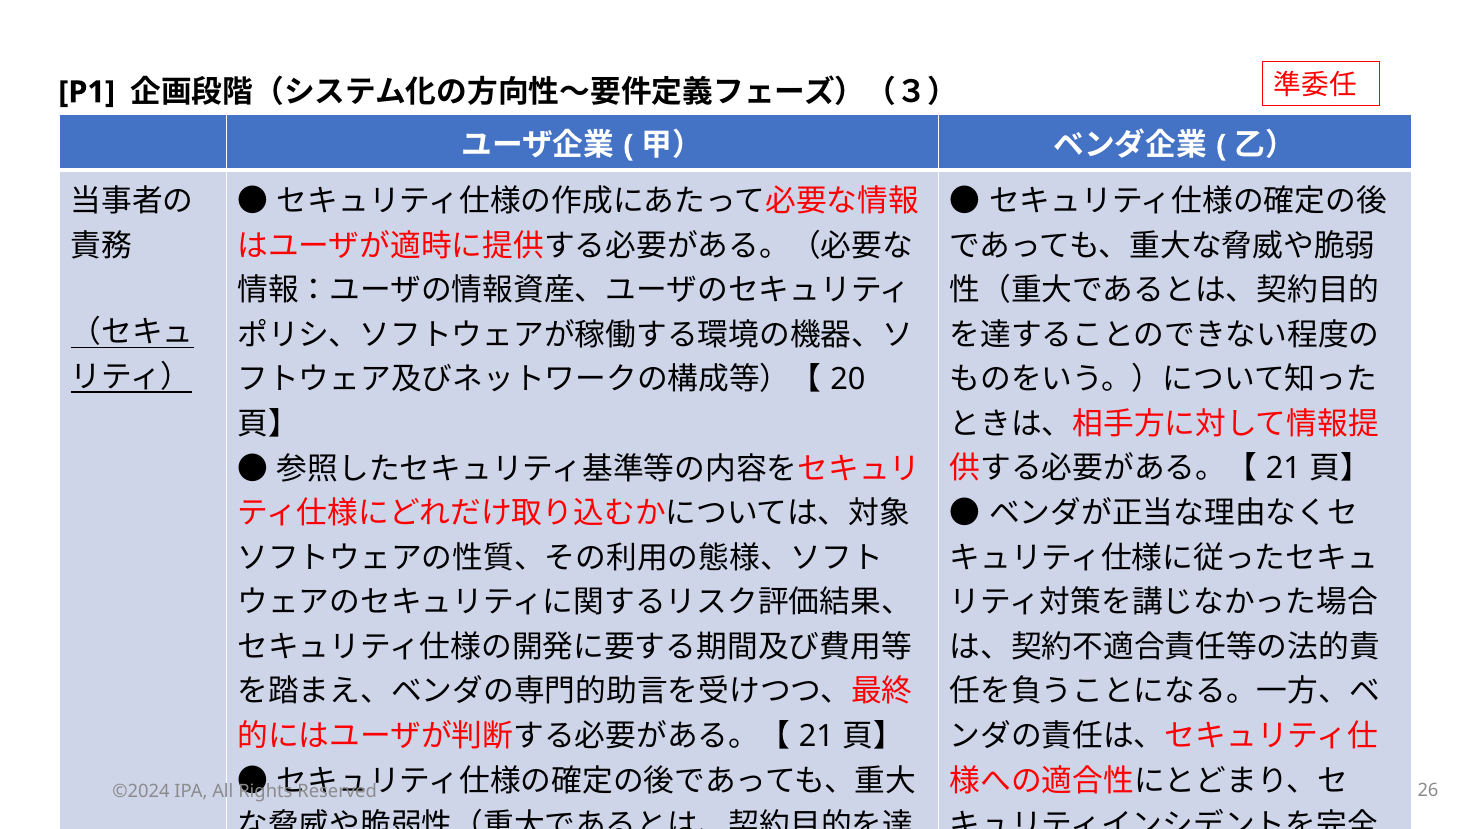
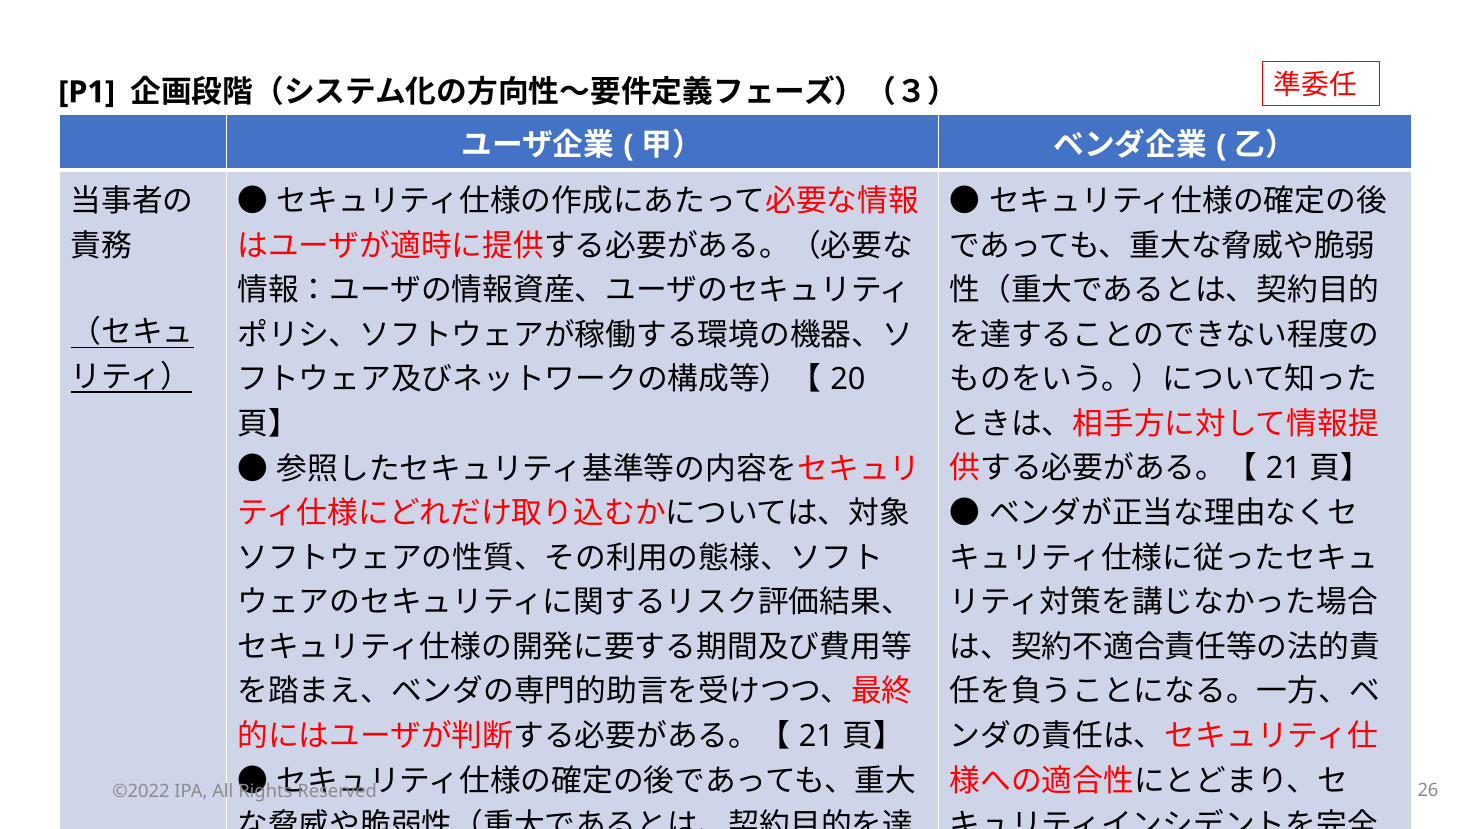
©2024: ©2024 -> ©2022
